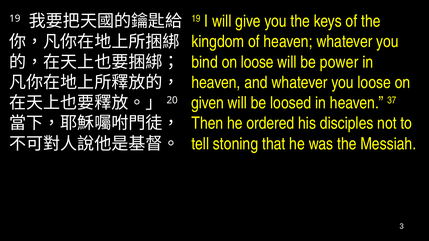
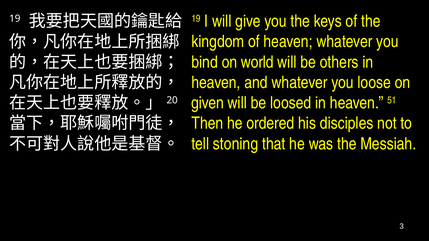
on loose: loose -> world
power: power -> others
37: 37 -> 51
